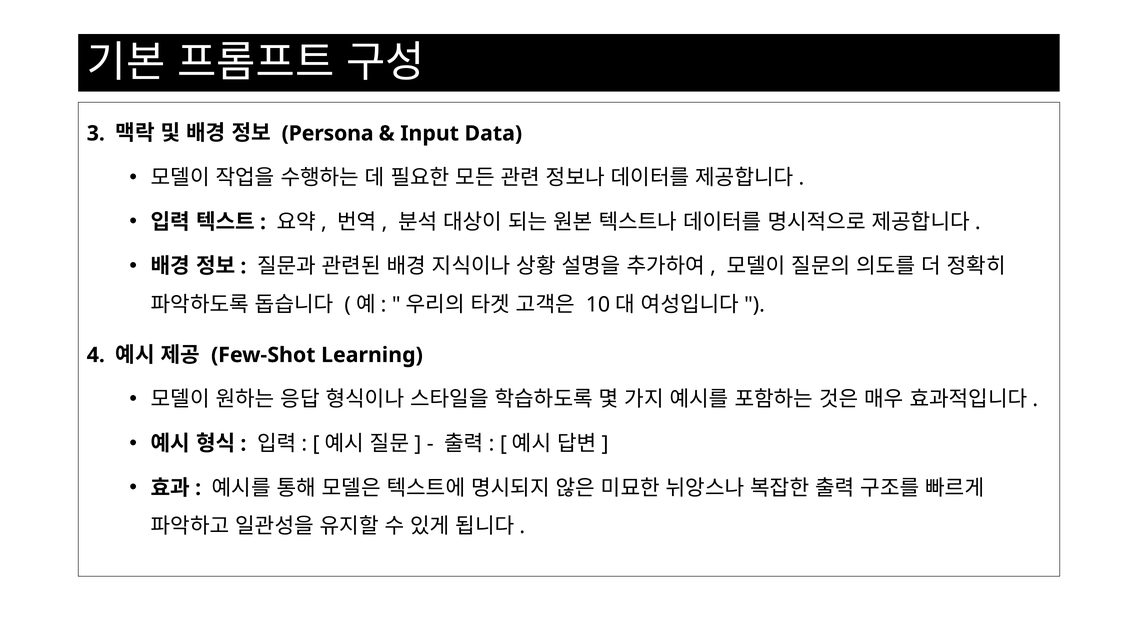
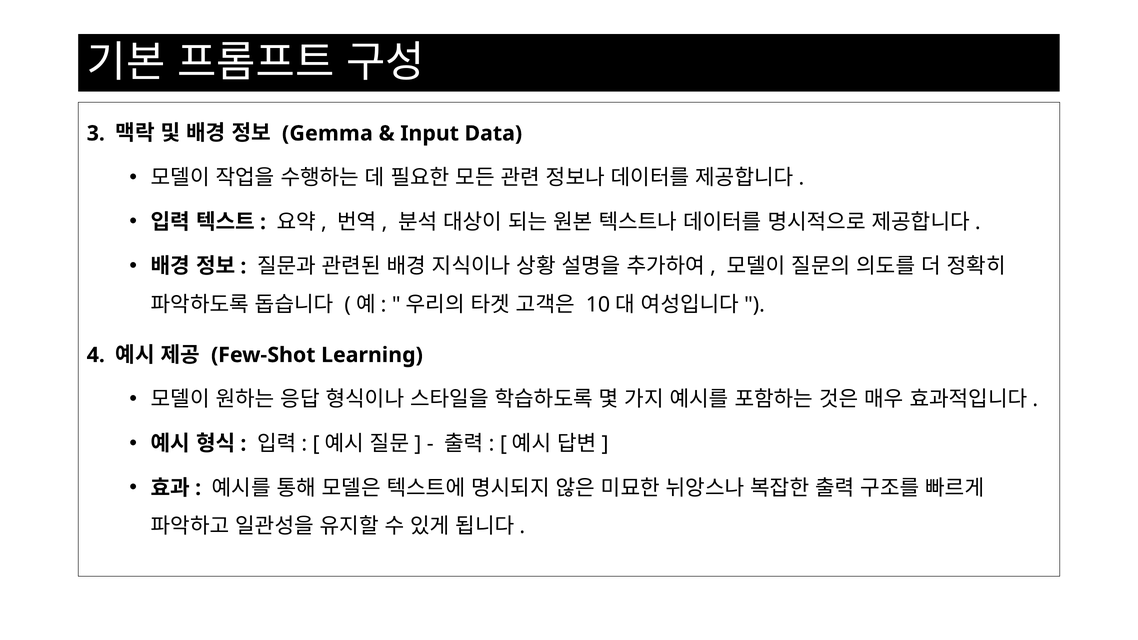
Persona: Persona -> Gemma
